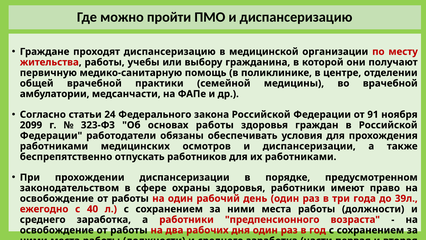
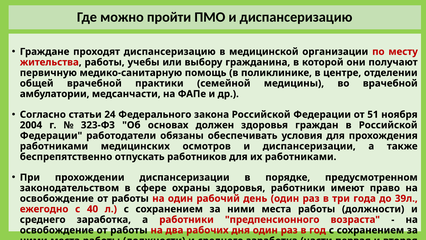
91: 91 -> 51
2099: 2099 -> 2004
основах работы: работы -> должен
